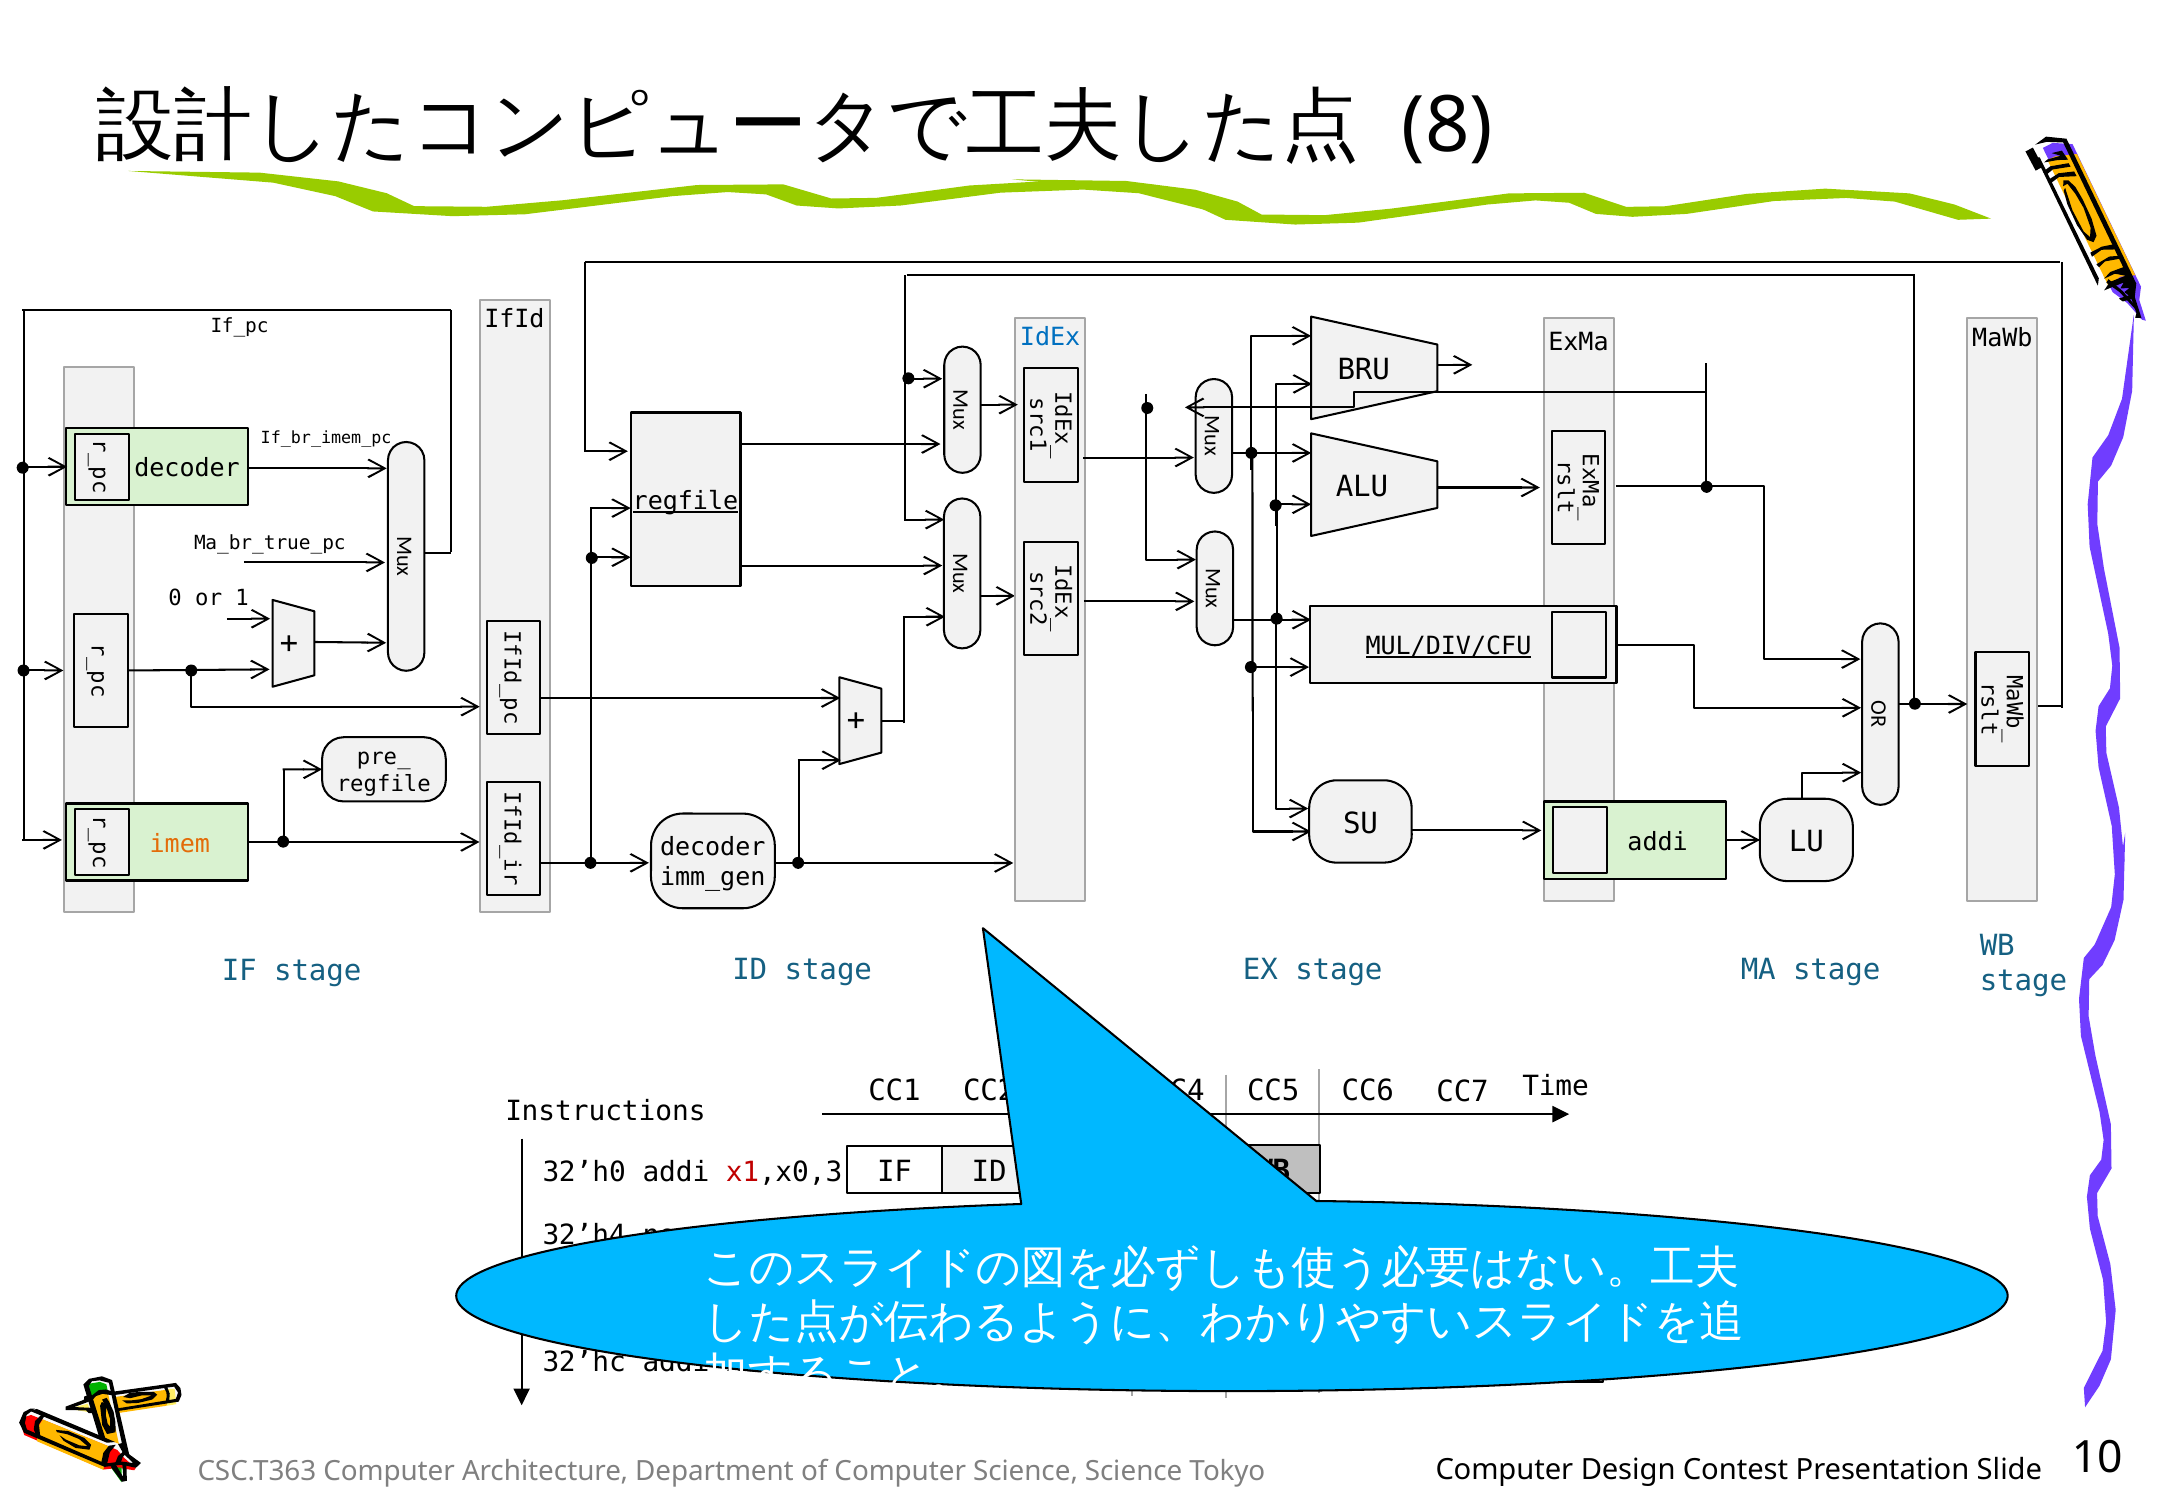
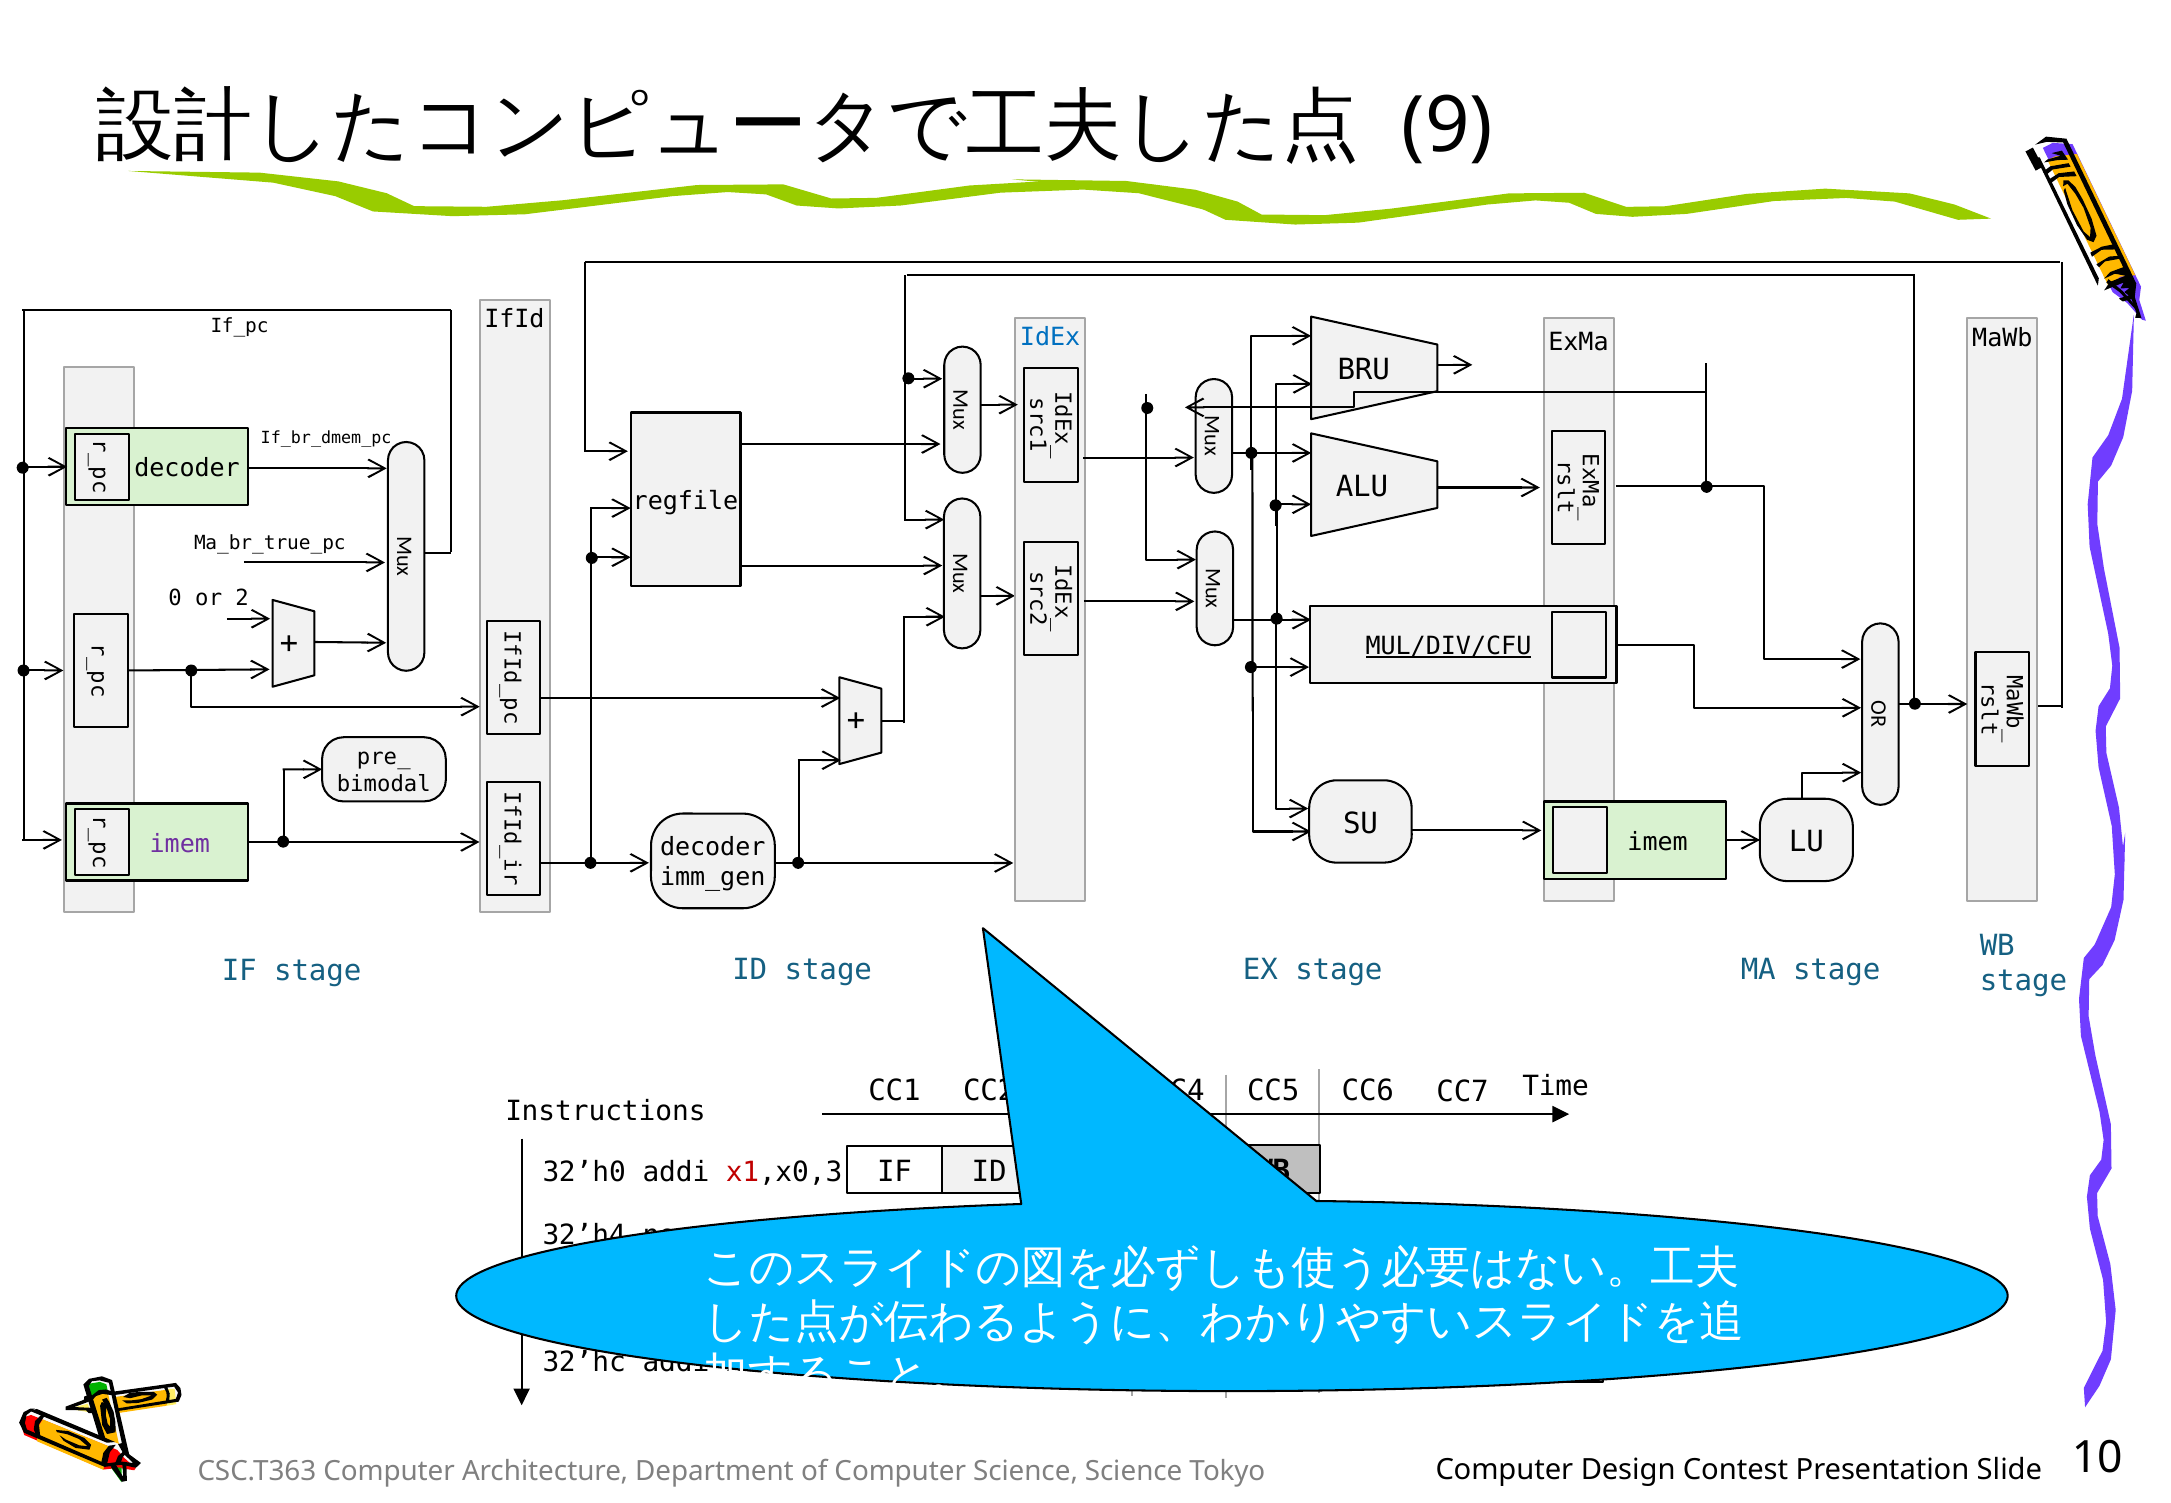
8: 8 -> 9
If_br_imem_pc: If_br_imem_pc -> If_br_dmem_pc
regfile at (685, 501) underline: present -> none
or 1: 1 -> 2
regfile at (384, 784): regfile -> bimodal
addi at (1658, 842): addi -> imem
imem at (180, 844) colour: orange -> purple
